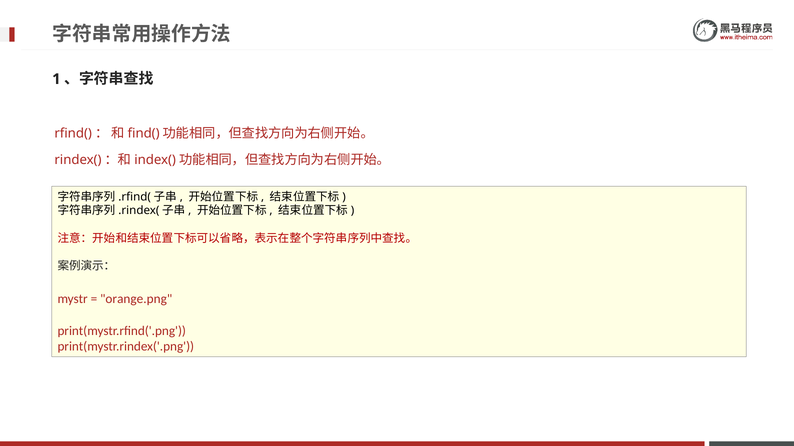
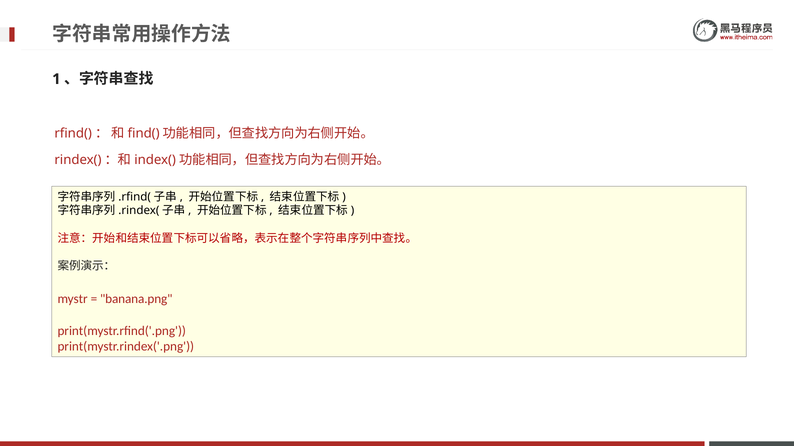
orange.png: orange.png -> banana.png
